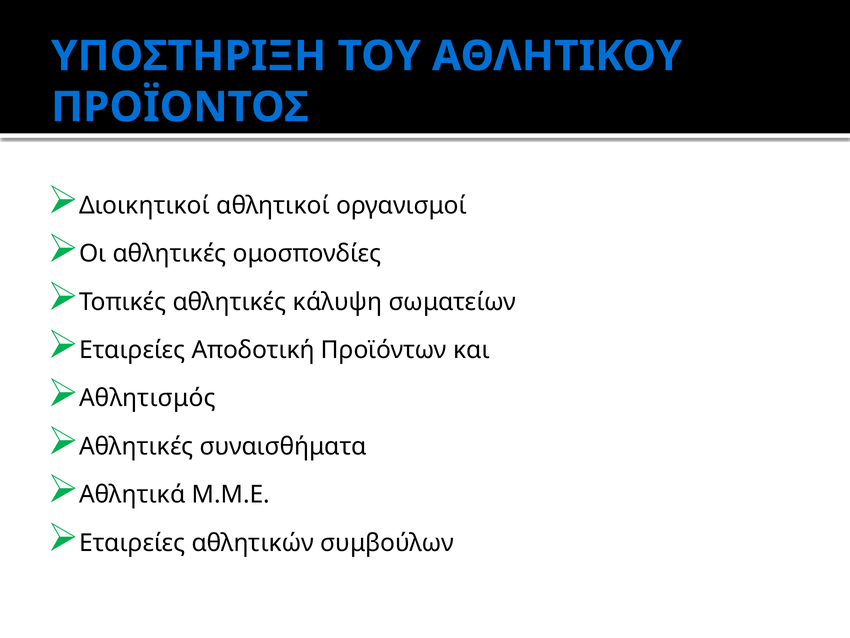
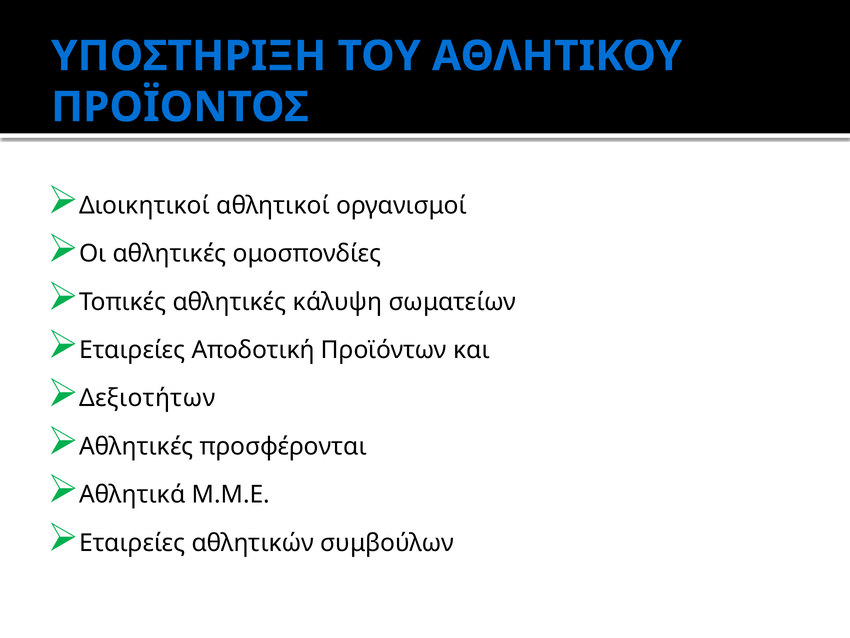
Αθλητισμός: Αθλητισμός -> Δεξιοτήτων
συναισθήματα: συναισθήματα -> προσφέρονται
